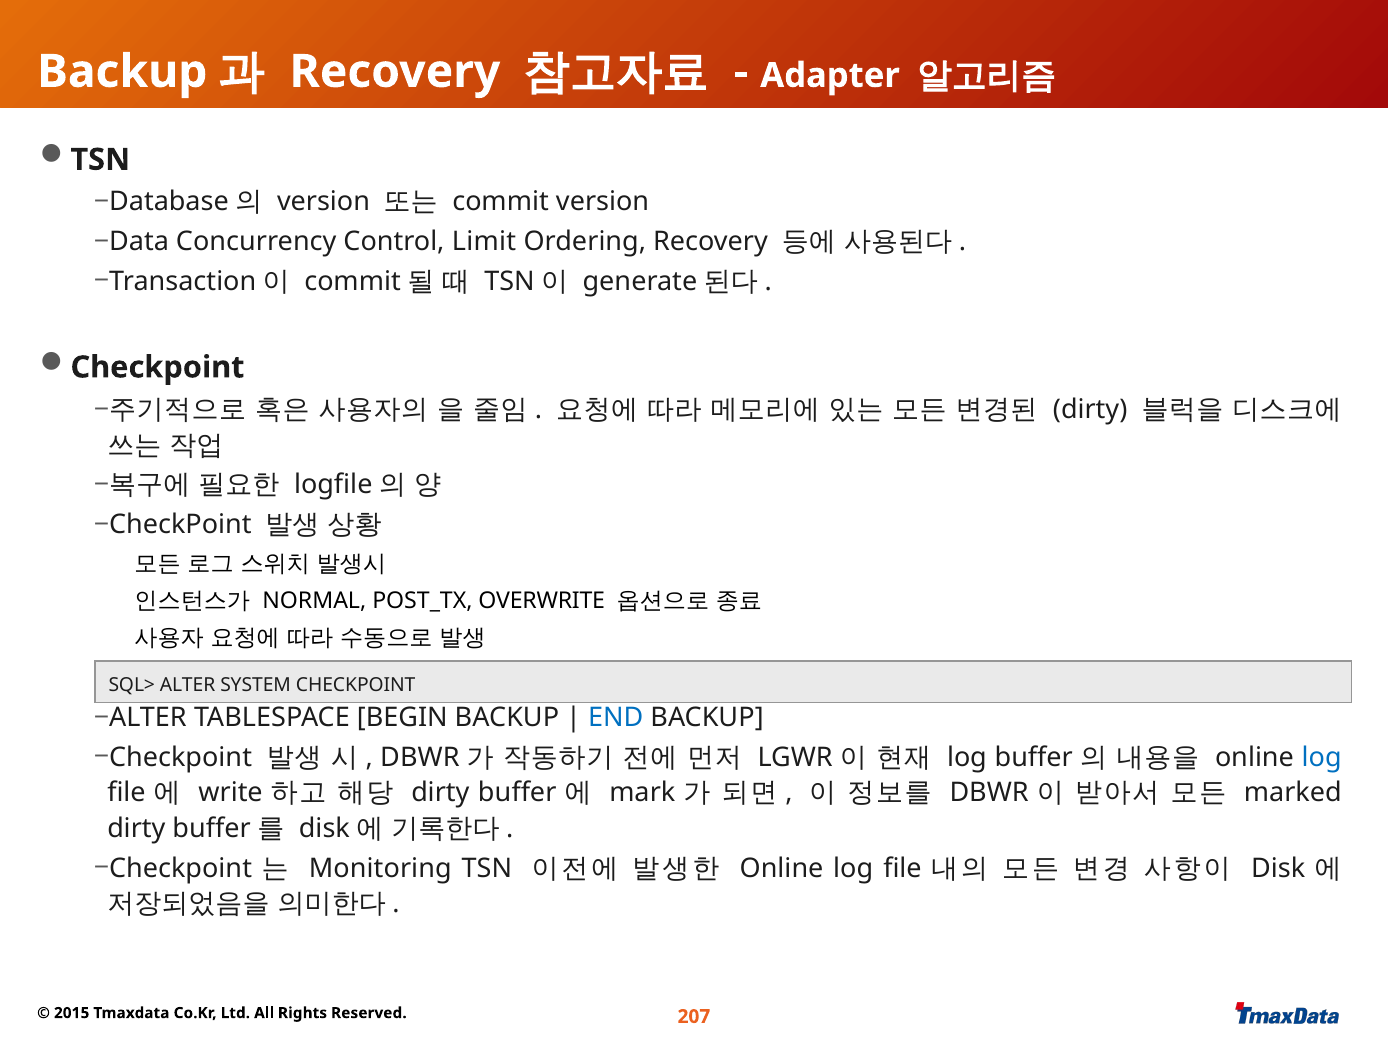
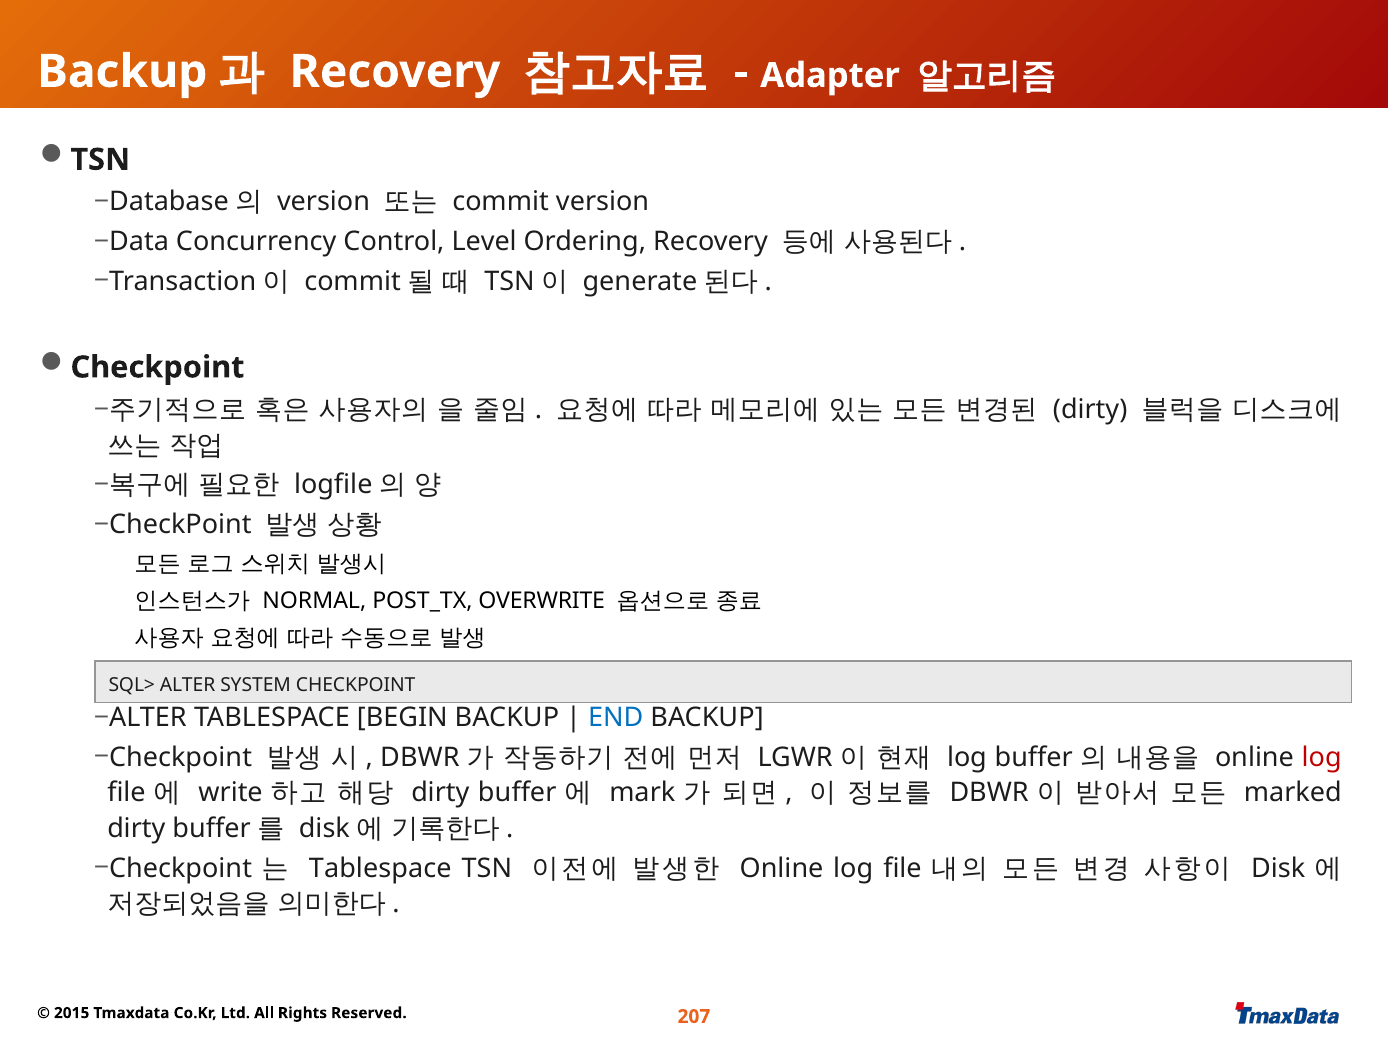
Limit: Limit -> Level
log at (1322, 757) colour: blue -> red
Monitoring at (380, 868): Monitoring -> Tablespace
